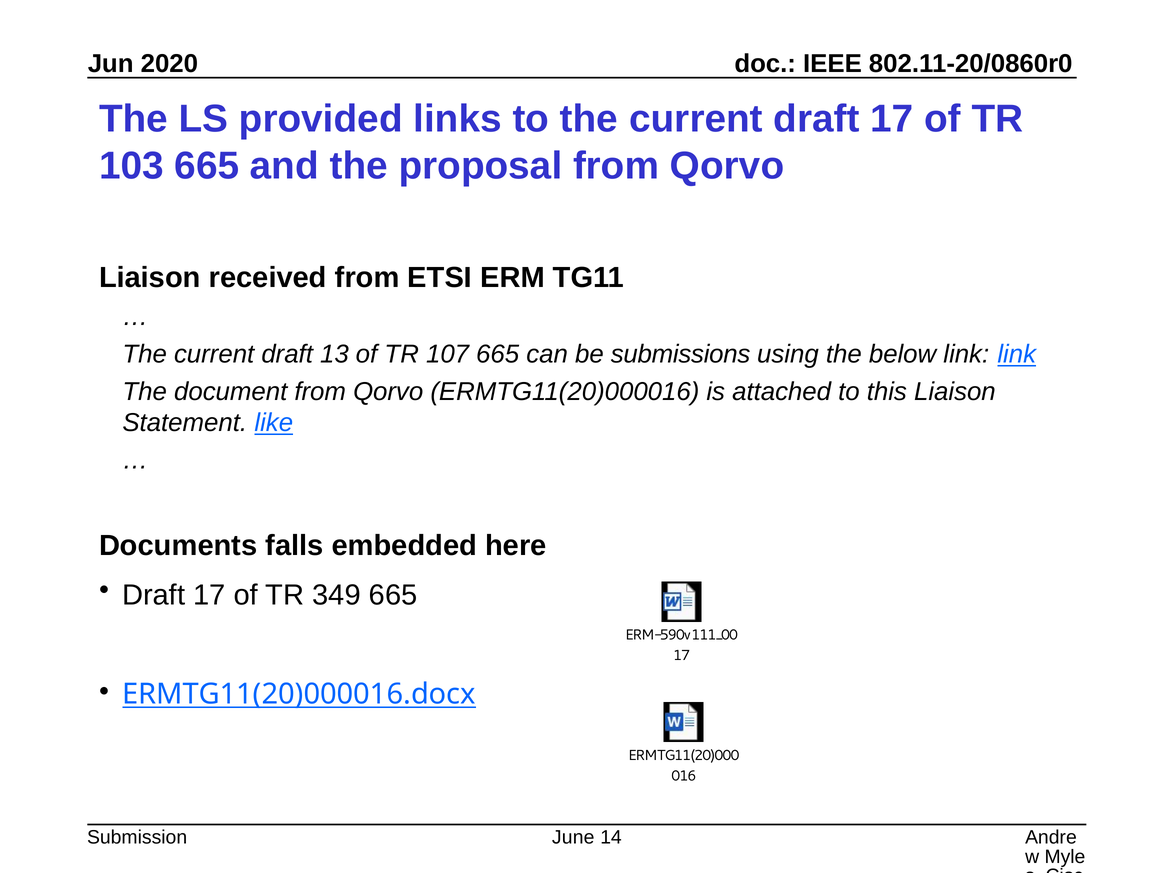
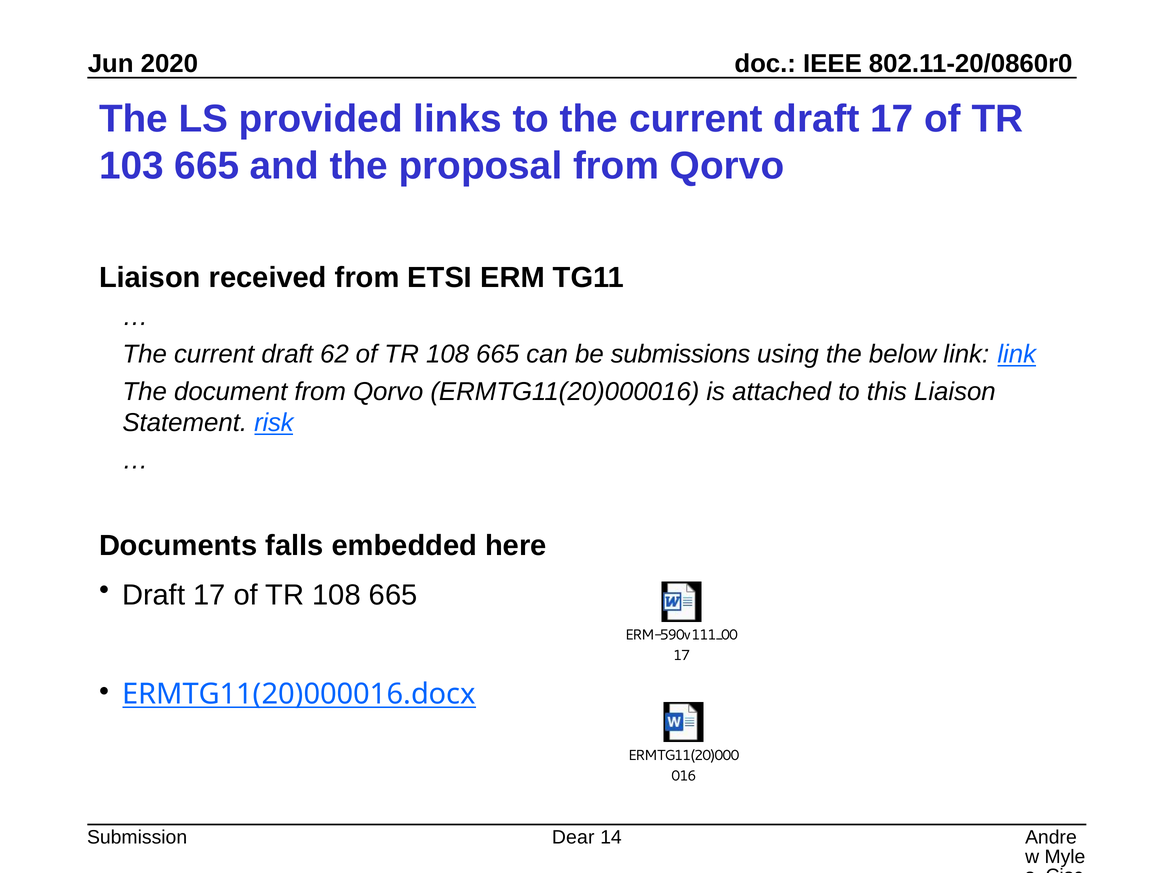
13: 13 -> 62
107 at (448, 354): 107 -> 108
like: like -> risk
17 of TR 349: 349 -> 108
June: June -> Dear
